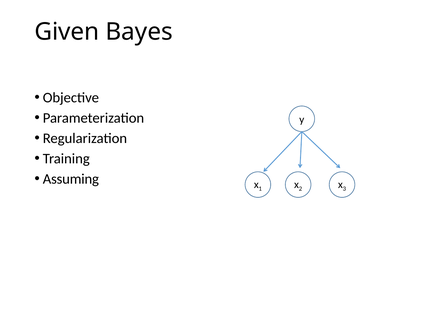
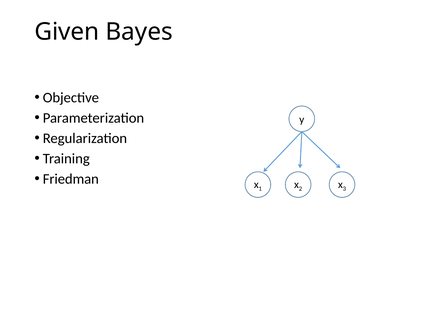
Assuming: Assuming -> Friedman
